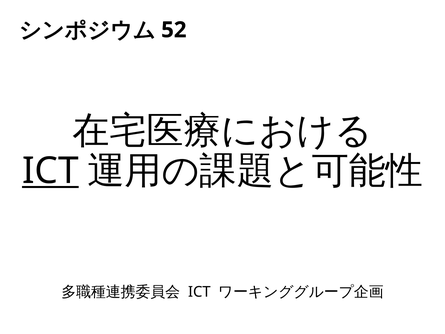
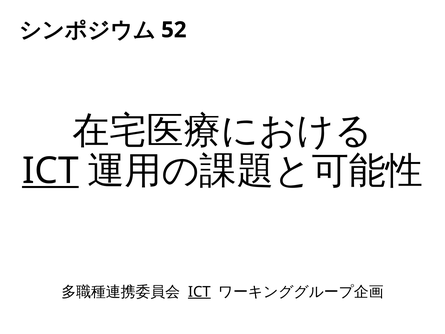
ICT at (199, 292) underline: none -> present
